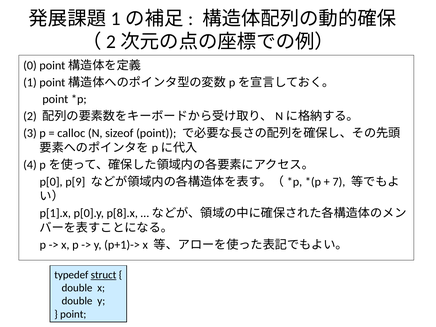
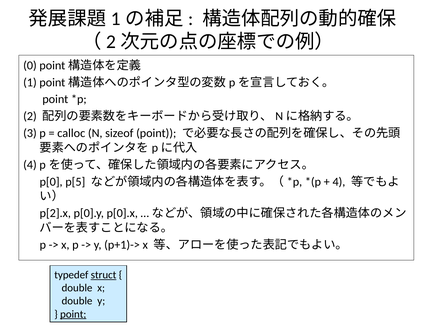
p[9: p[9 -> p[5
7 at (339, 182): 7 -> 4
p[1].x: p[1].x -> p[2].x
p[8].x: p[8].x -> p[0].x
point at (73, 314) underline: none -> present
